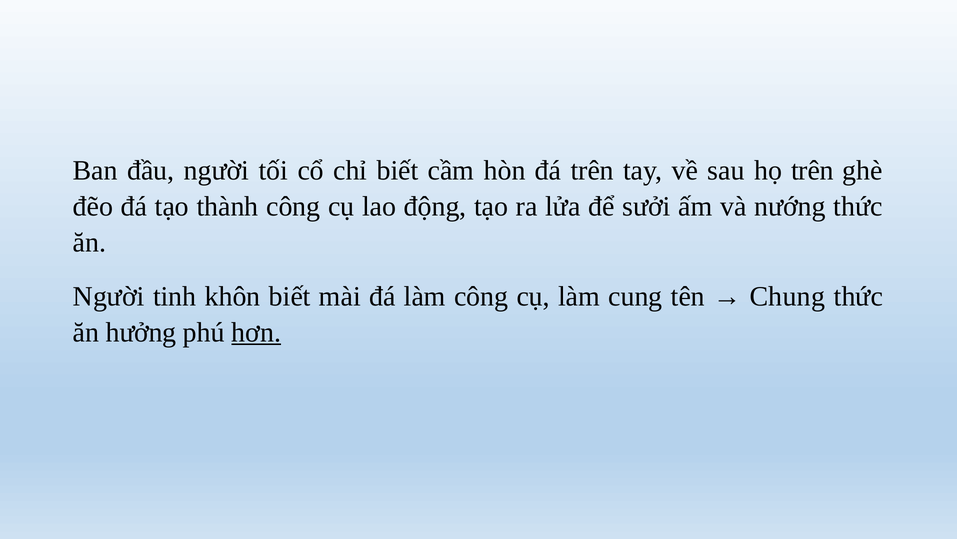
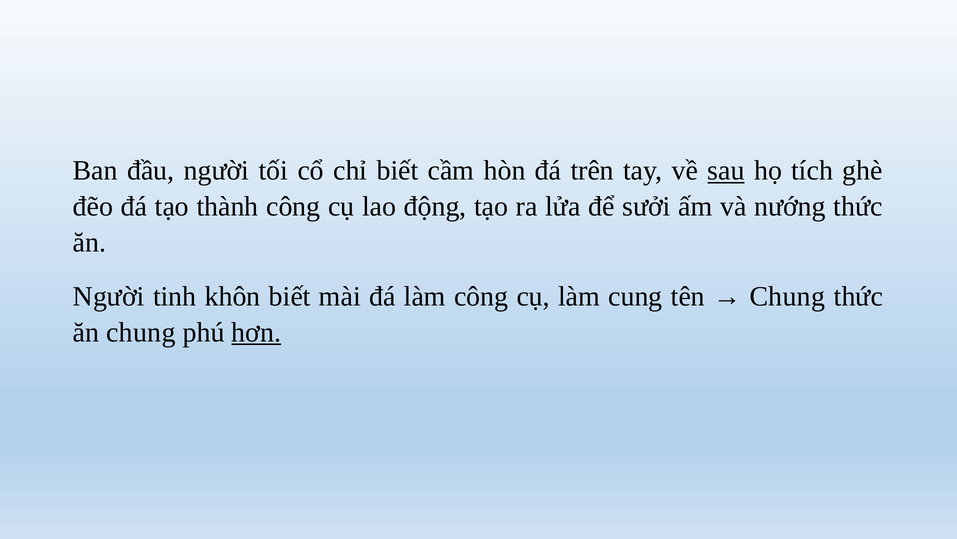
sau underline: none -> present
họ trên: trên -> tích
ăn hưởng: hưởng -> chung
